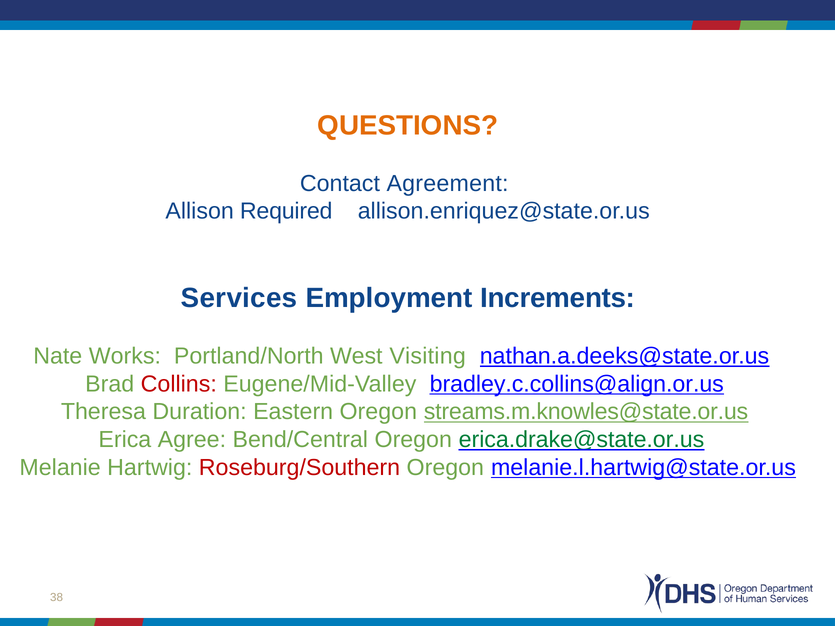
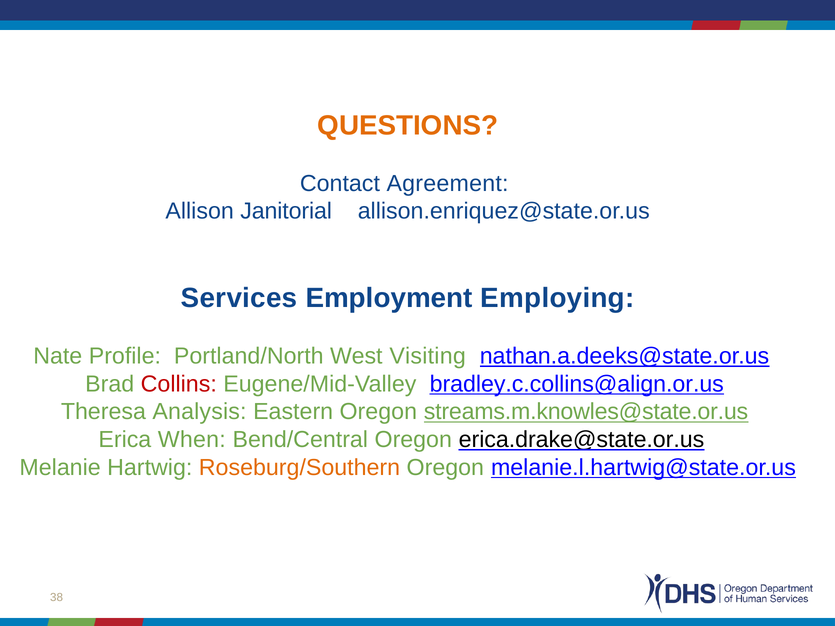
Required: Required -> Janitorial
Increments: Increments -> Employing
Works: Works -> Profile
Duration: Duration -> Analysis
Agree: Agree -> When
erica.drake@state.or.us colour: green -> black
Roseburg/Southern colour: red -> orange
